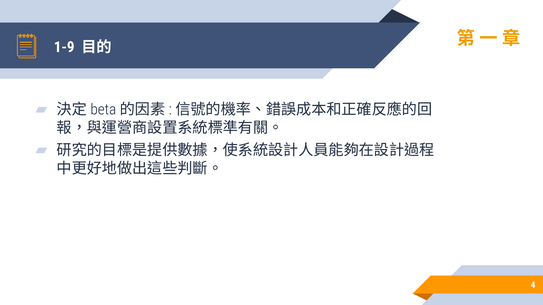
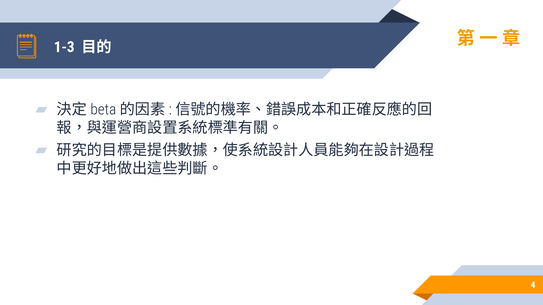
1-9: 1-9 -> 1-3
